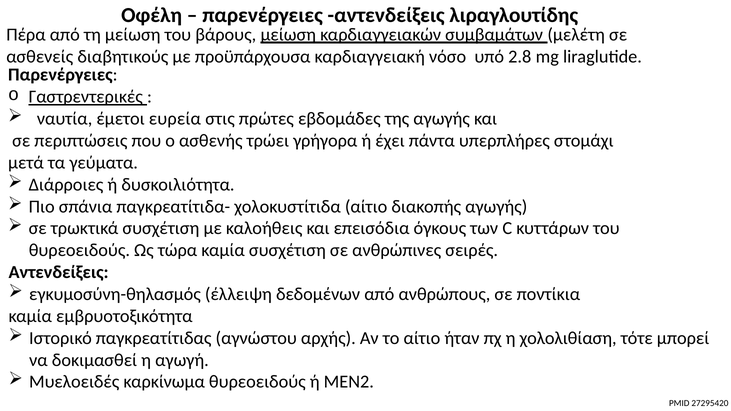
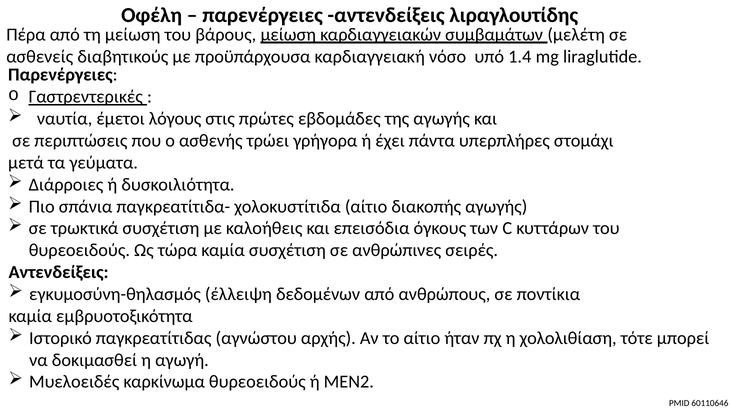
2.8: 2.8 -> 1.4
ευρεία: ευρεία -> λόγους
27295420: 27295420 -> 60110646
